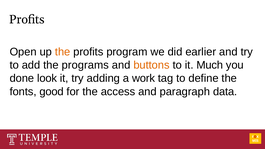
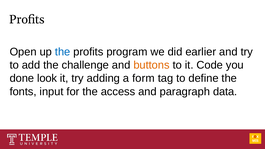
the at (63, 52) colour: orange -> blue
programs: programs -> challenge
Much: Much -> Code
work: work -> form
good: good -> input
